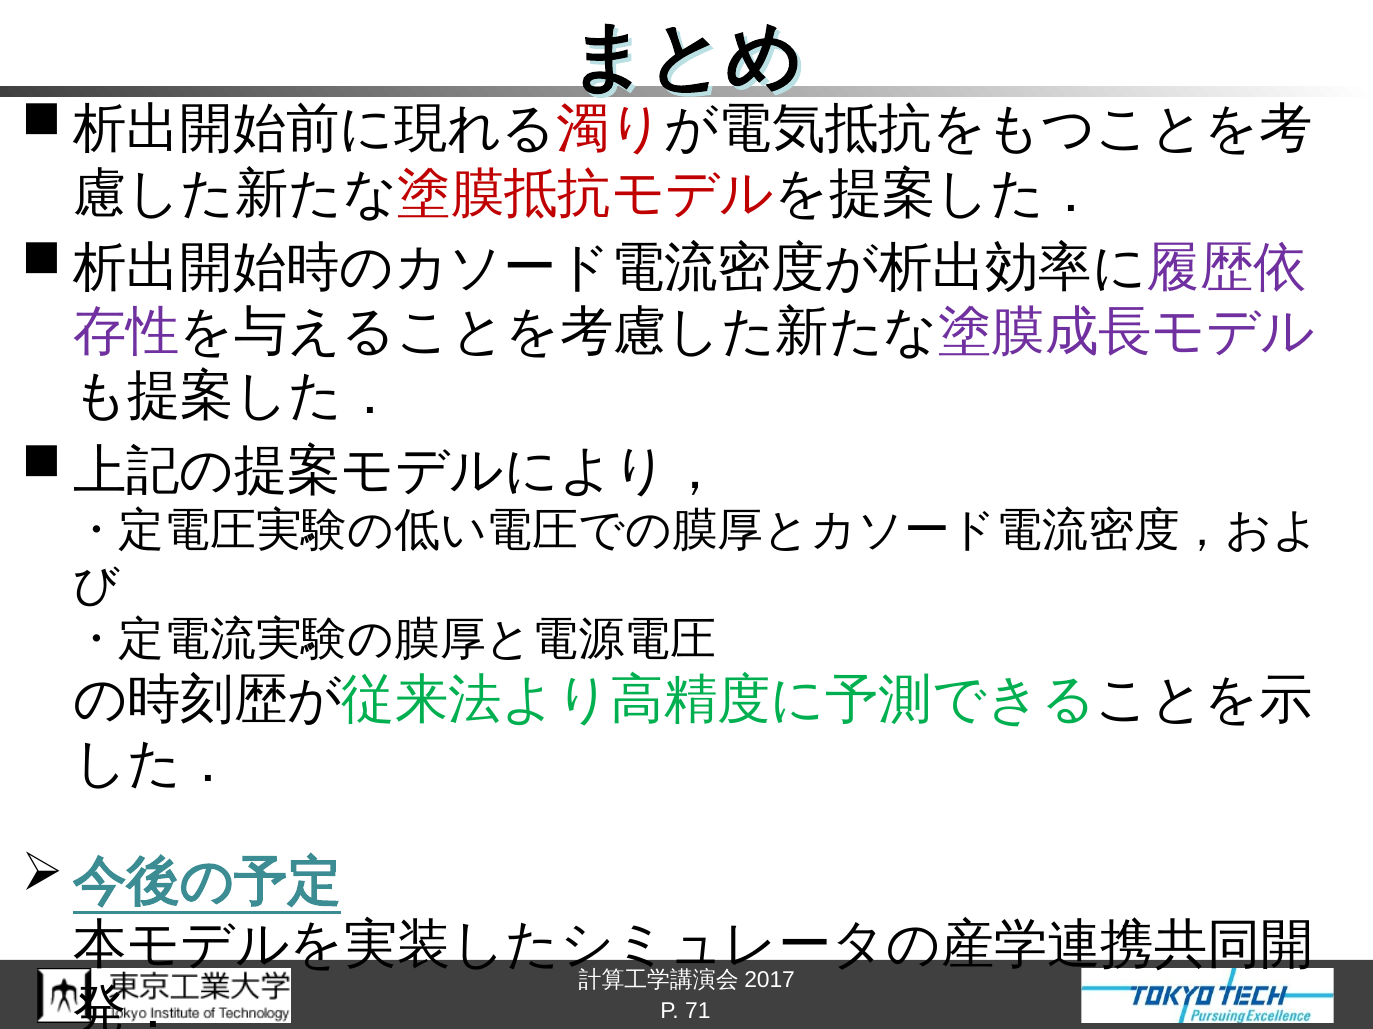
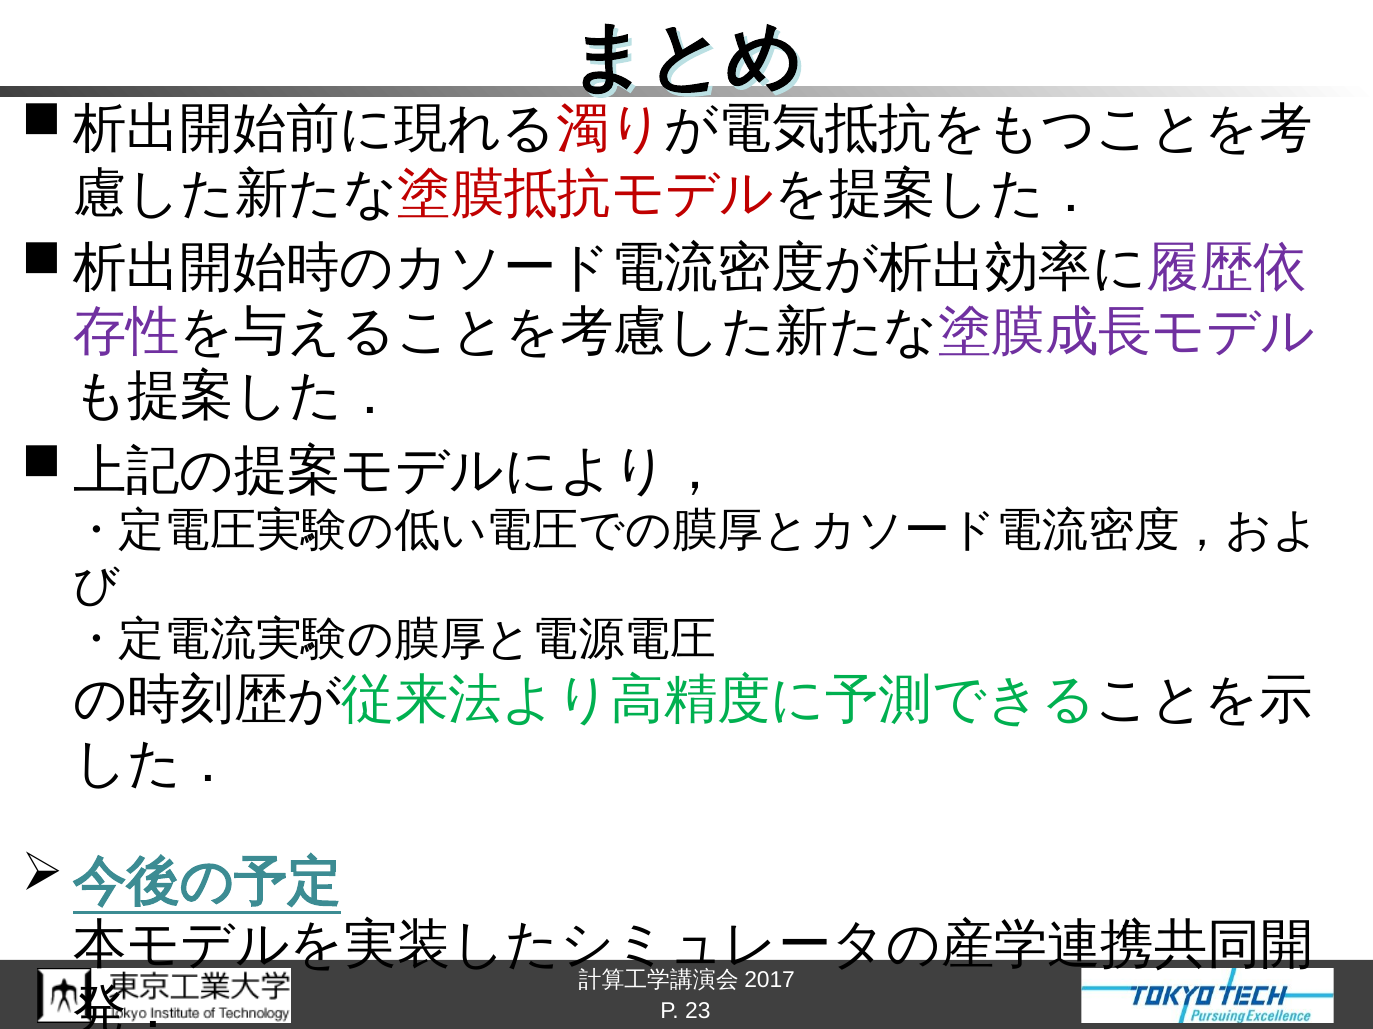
71: 71 -> 23
